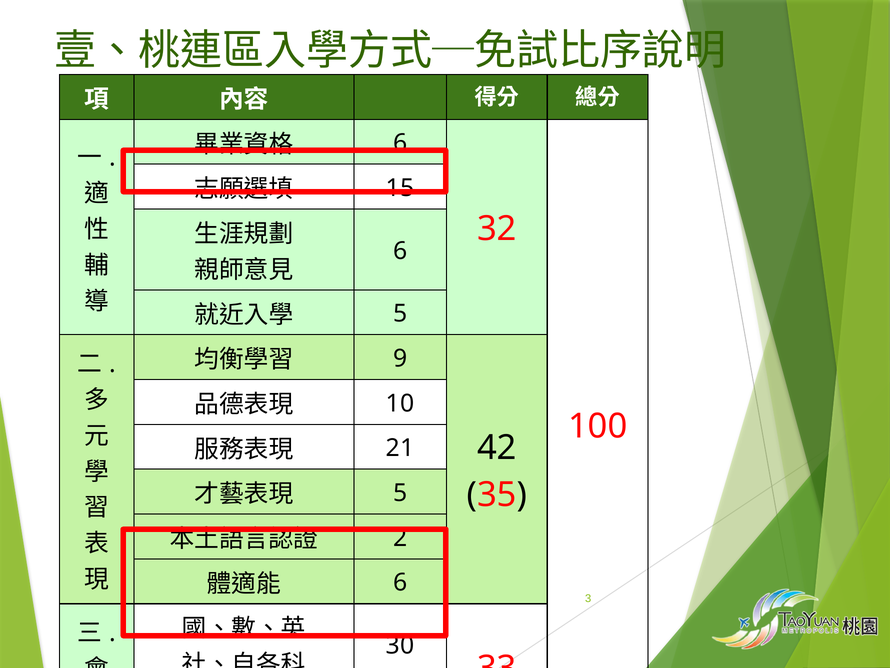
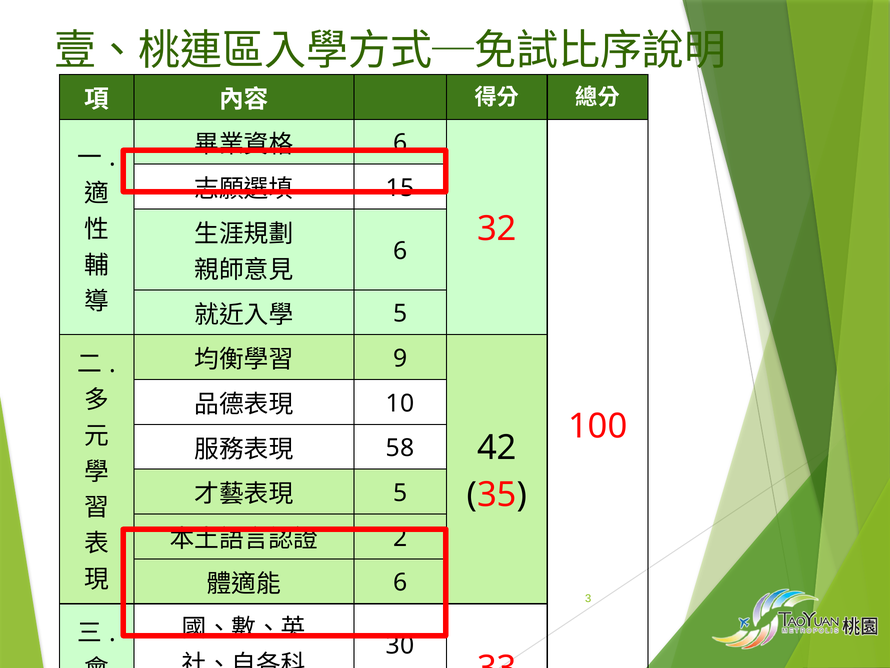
21: 21 -> 58
